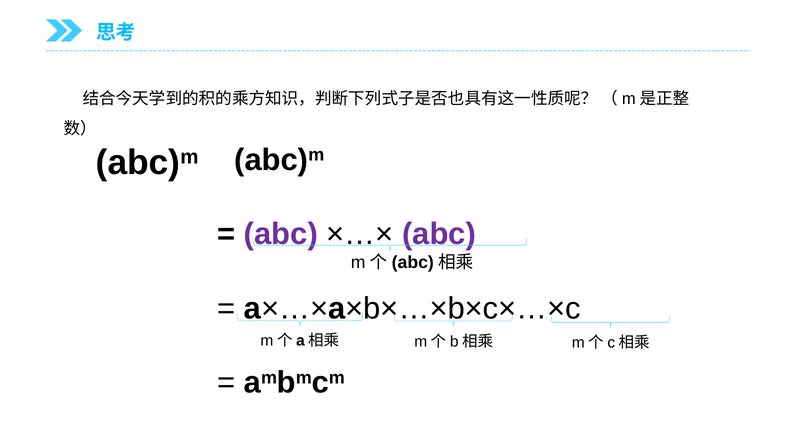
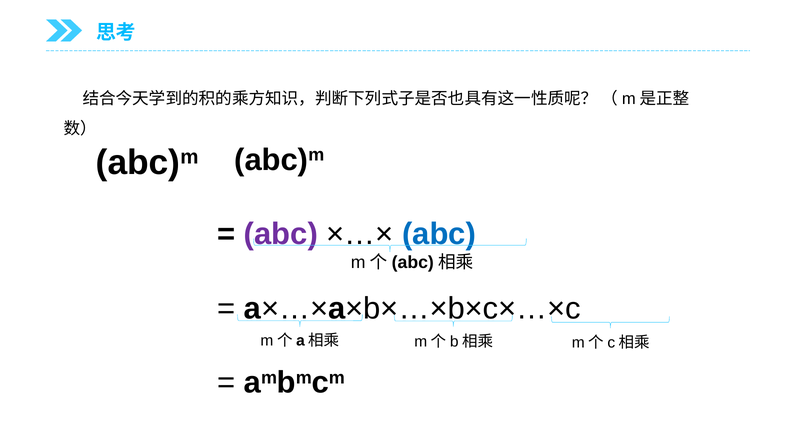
abc at (439, 234) colour: purple -> blue
